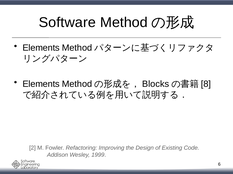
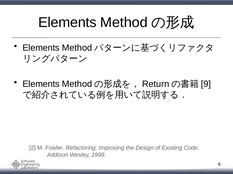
Software at (67, 23): Software -> Elements
Blocks: Blocks -> Return
8: 8 -> 9
